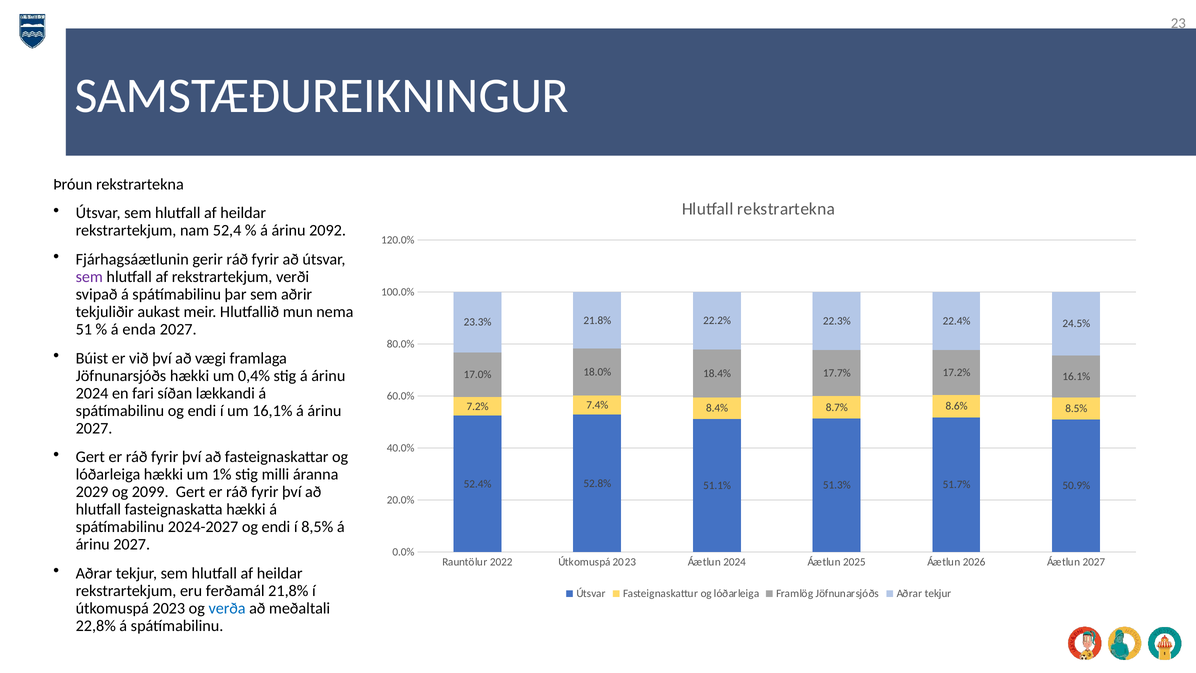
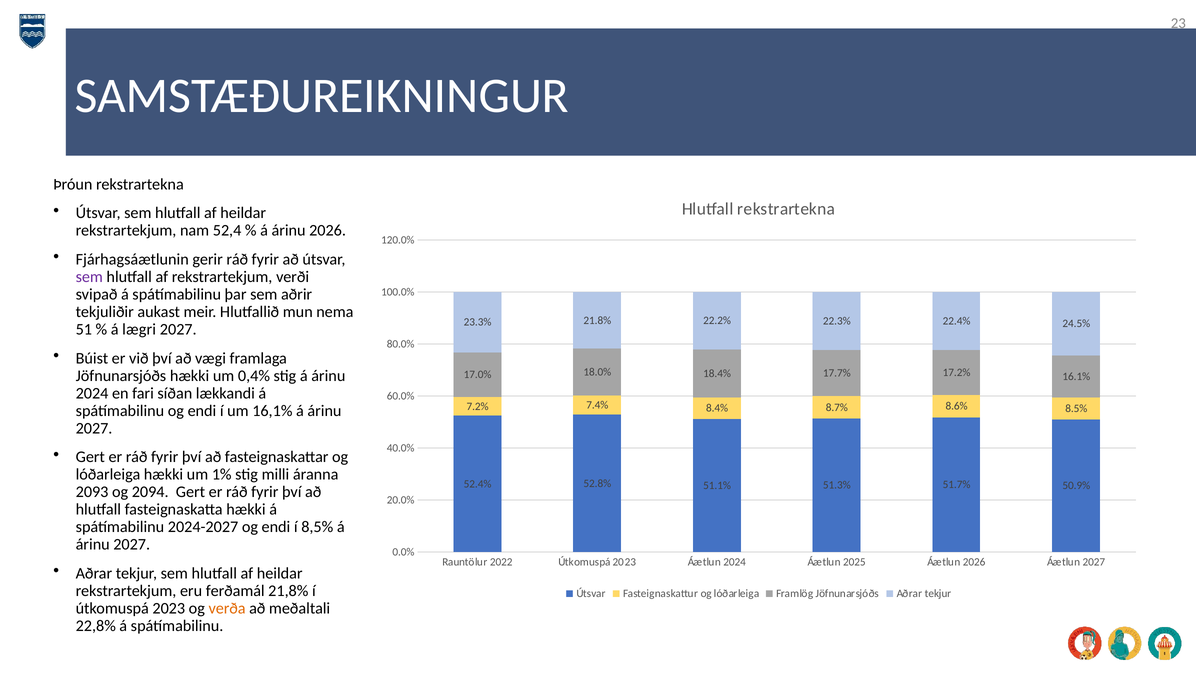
árinu 2092: 2092 -> 2026
enda: enda -> lægri
2029: 2029 -> 2093
2099: 2099 -> 2094
verða colour: blue -> orange
